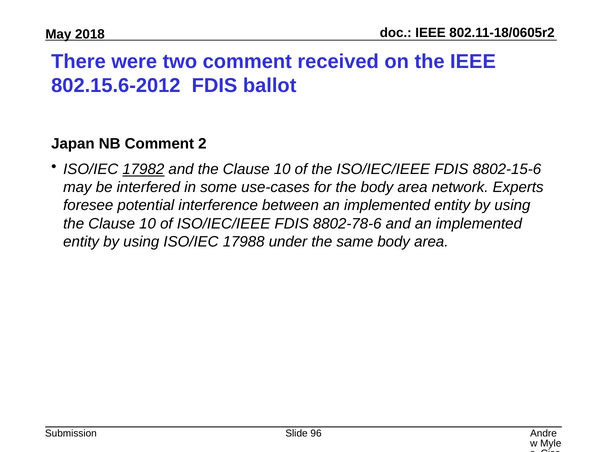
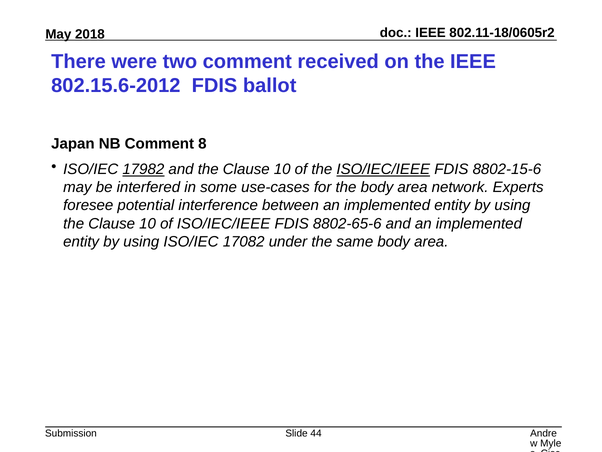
2: 2 -> 8
ISO/IEC/IEEE at (383, 169) underline: none -> present
8802-78-6: 8802-78-6 -> 8802-65-6
17988: 17988 -> 17082
96: 96 -> 44
